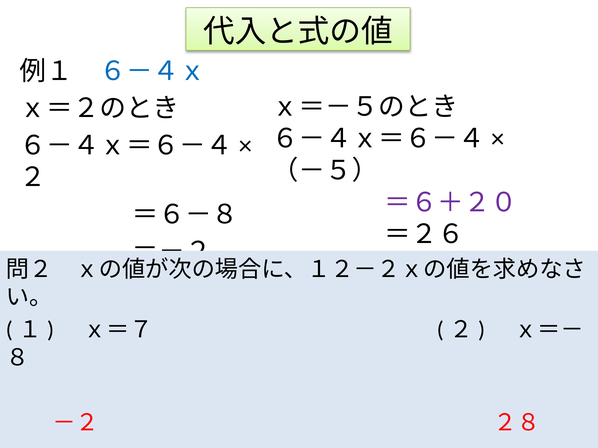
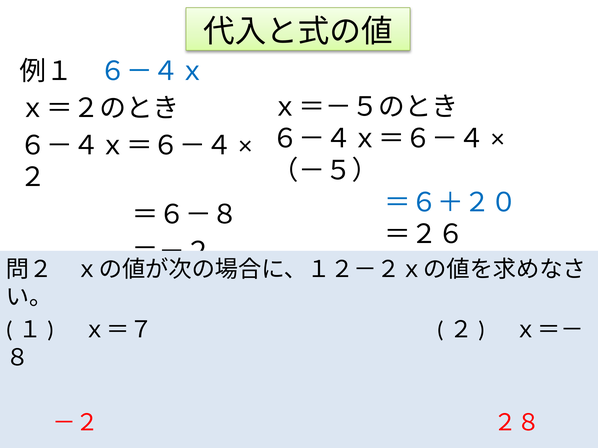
＝６＋２０ colour: purple -> blue
